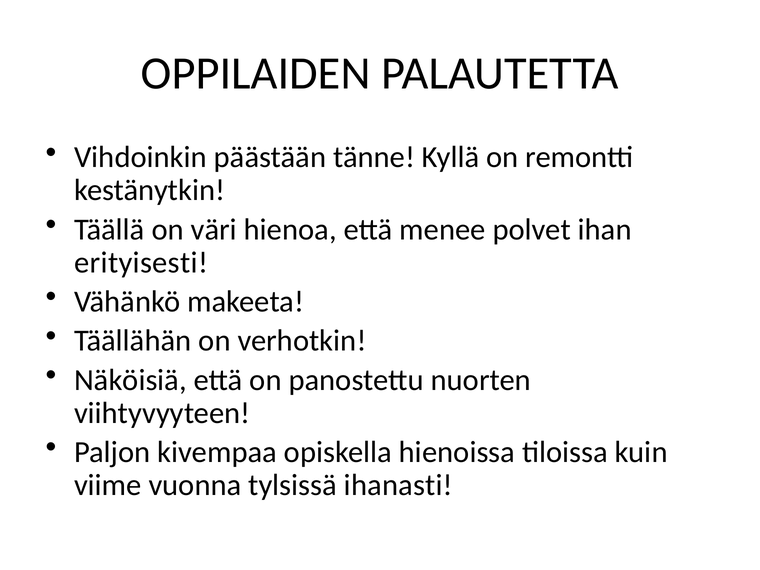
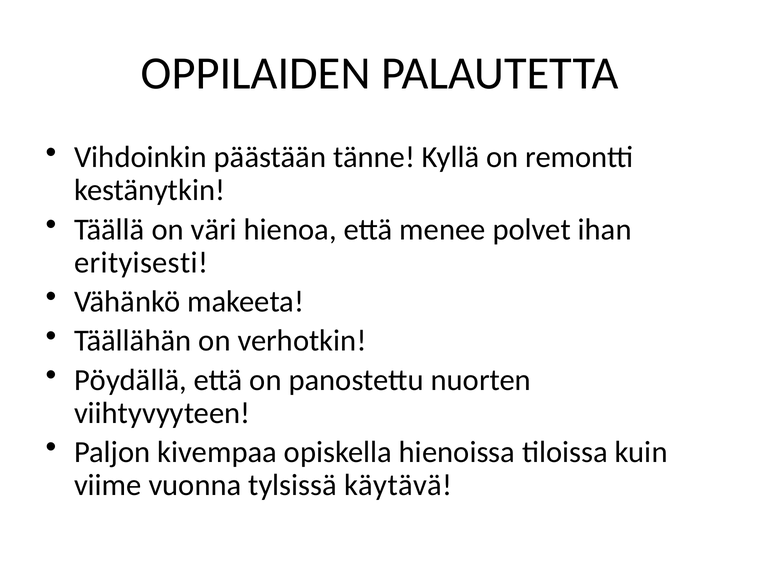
Näköisiä: Näköisiä -> Pöydällä
ihanasti: ihanasti -> käytävä
